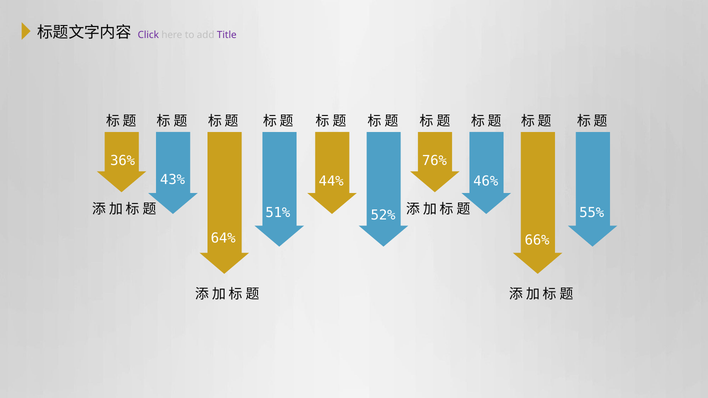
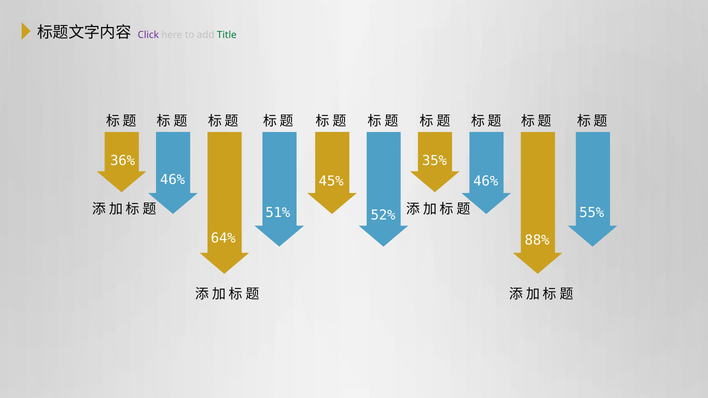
Title colour: purple -> green
76%: 76% -> 35%
43% at (173, 180): 43% -> 46%
44%: 44% -> 45%
66%: 66% -> 88%
